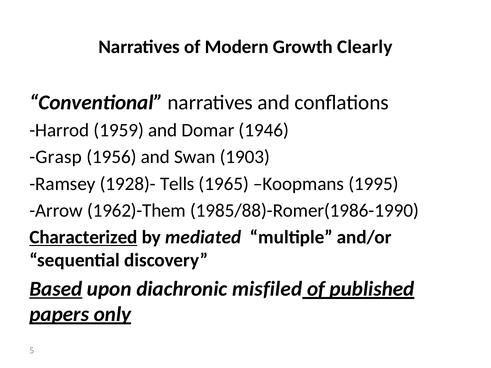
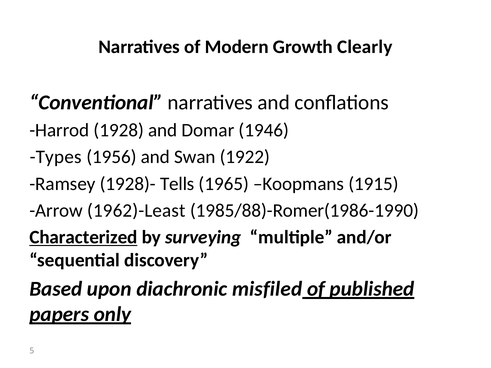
1959: 1959 -> 1928
Grasp: Grasp -> Types
1903: 1903 -> 1922
1995: 1995 -> 1915
1962)-Them: 1962)-Them -> 1962)-Least
mediated: mediated -> surveying
Based underline: present -> none
